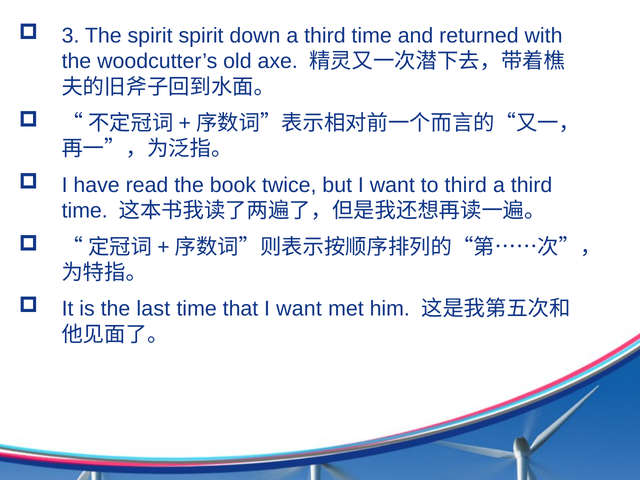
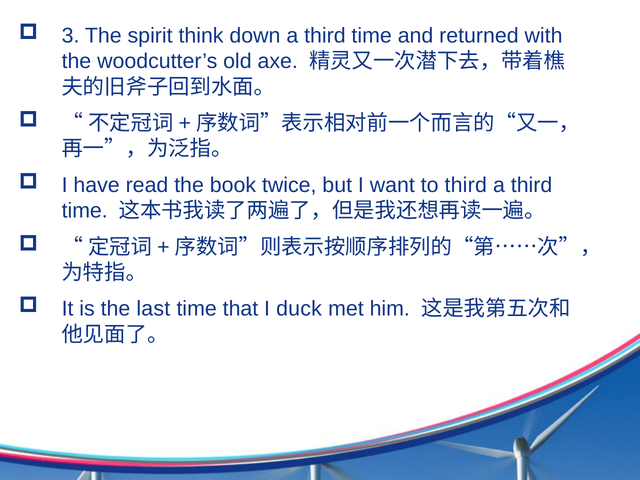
spirit spirit: spirit -> think
that I want: want -> duck
